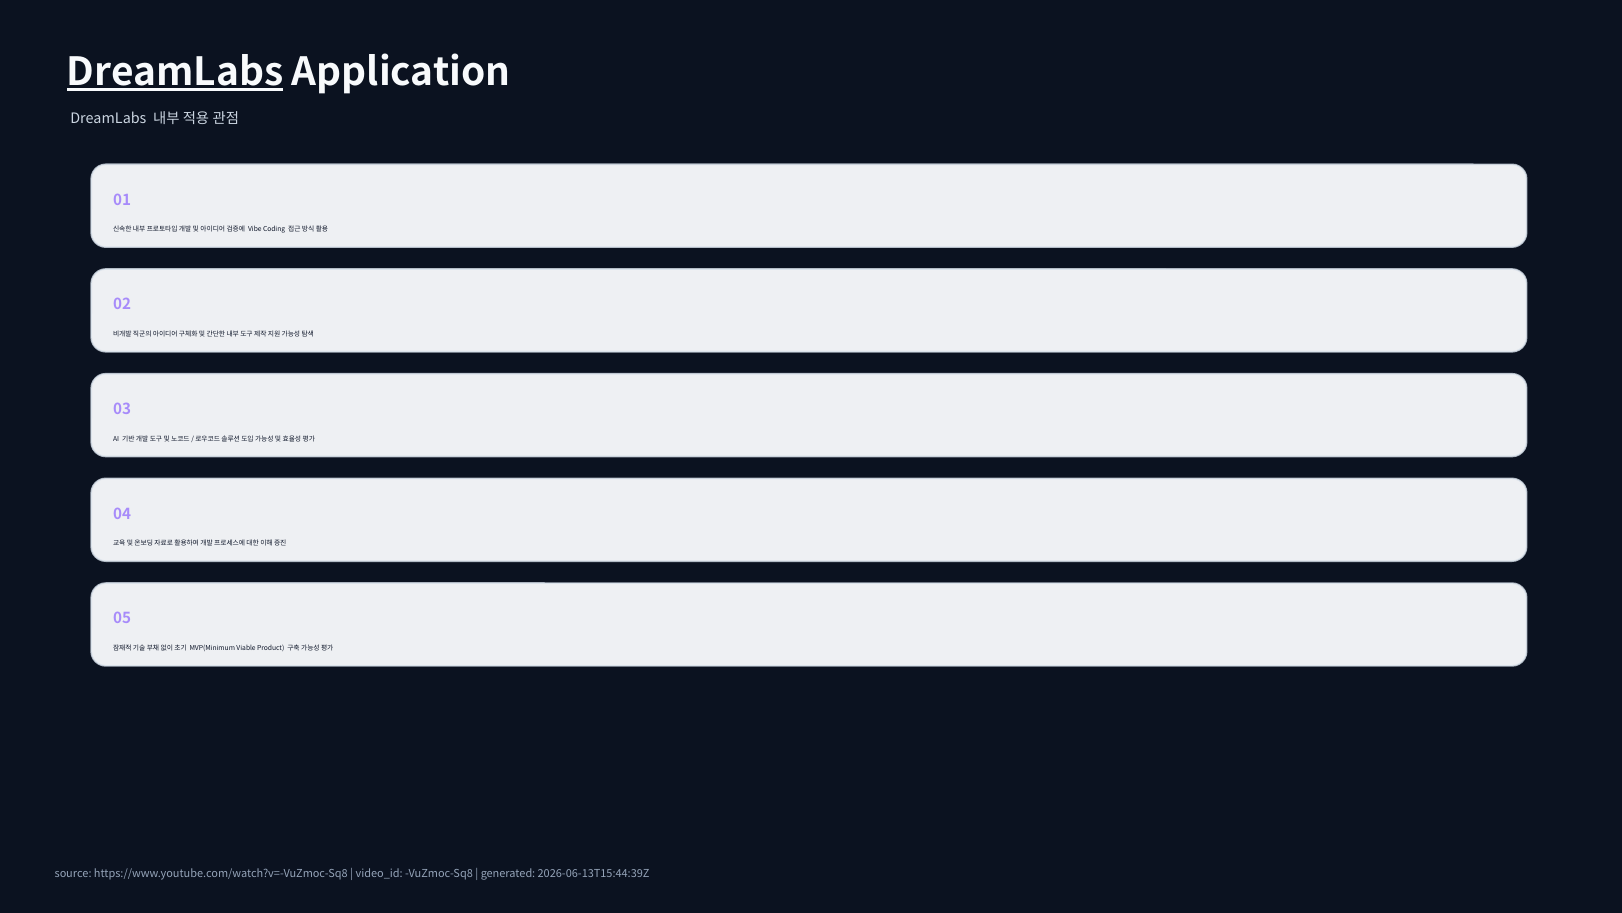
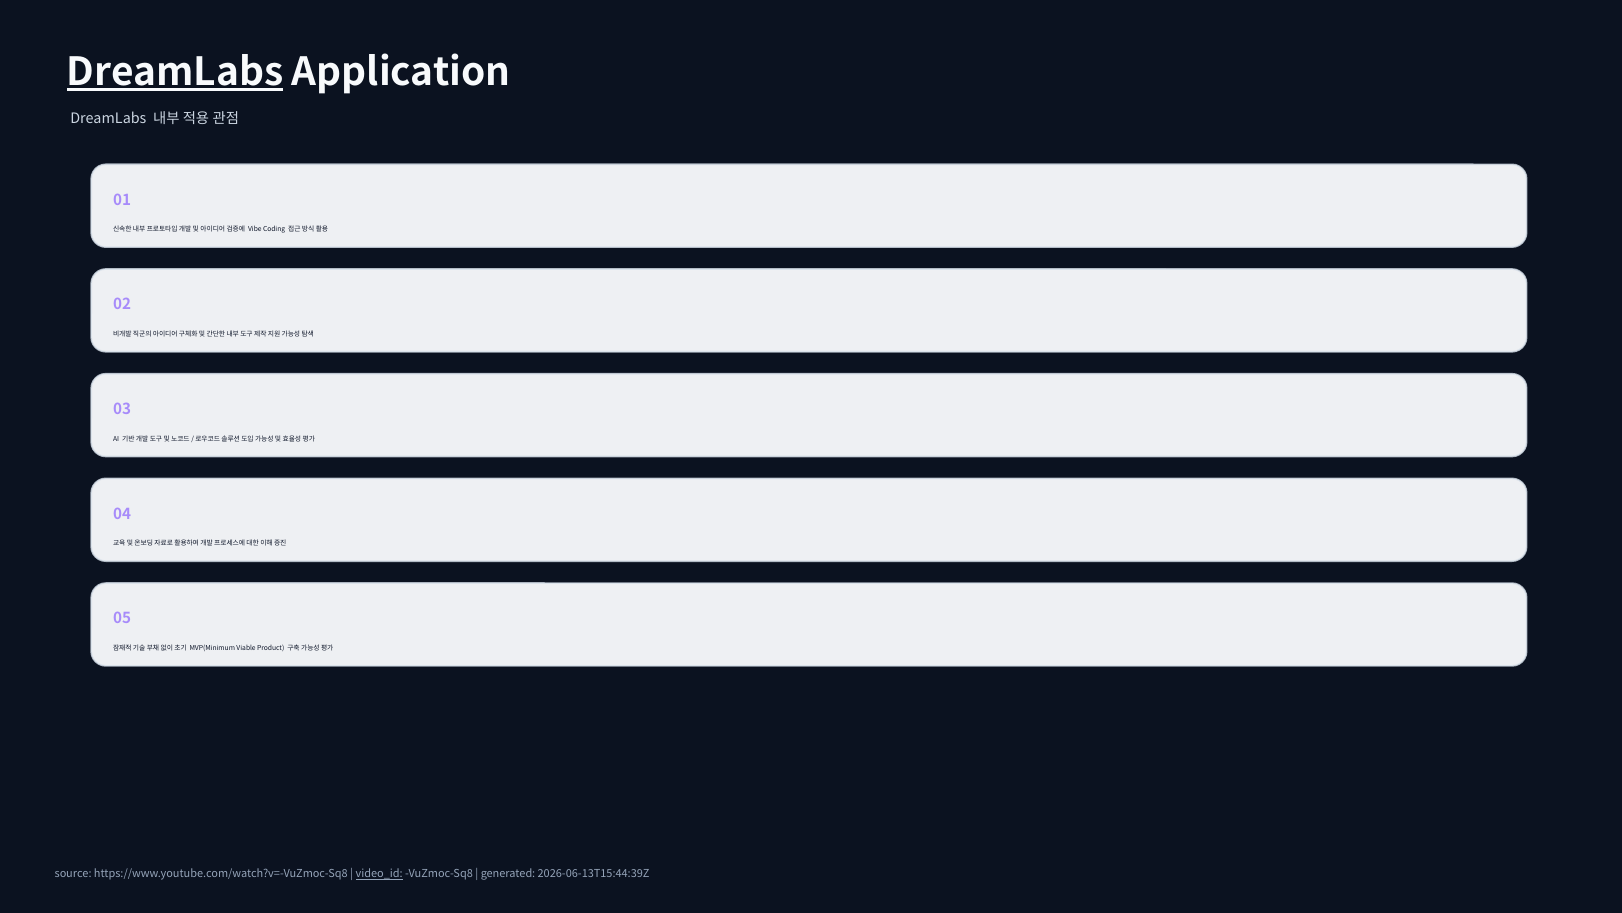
video_id underline: none -> present
